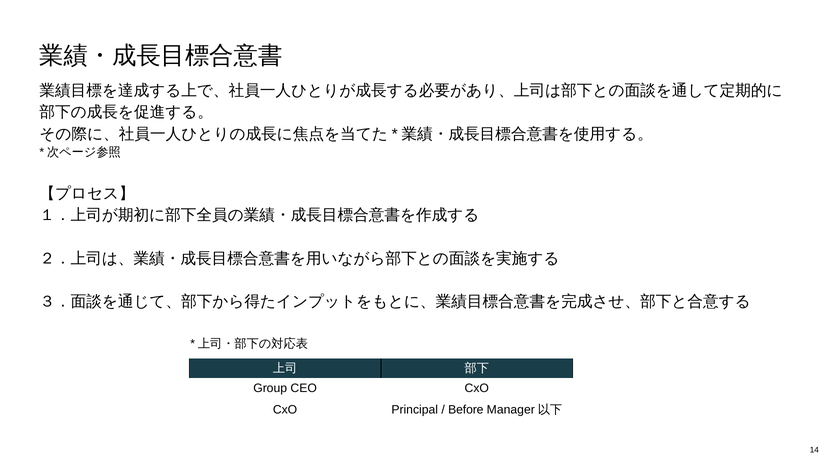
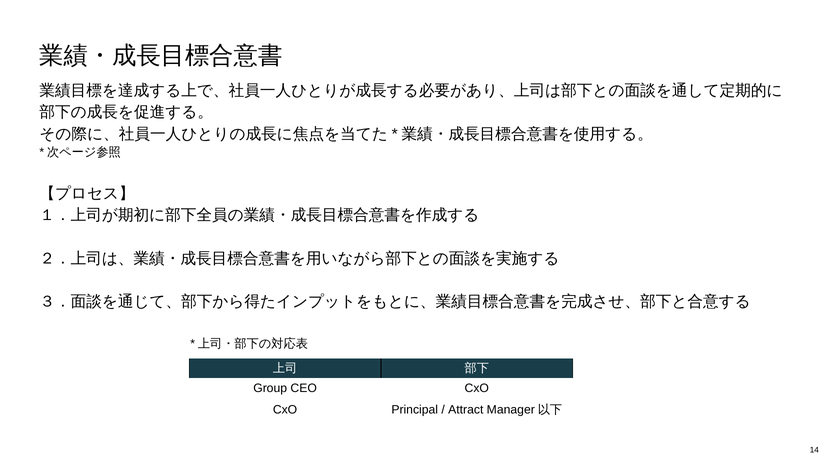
Before: Before -> Attract
